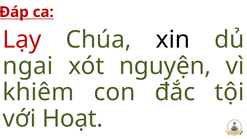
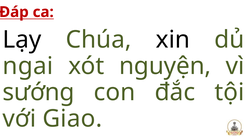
Lạy colour: red -> black
khiêm: khiêm -> sướng
Hoạt: Hoạt -> Giao
